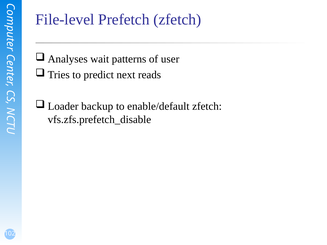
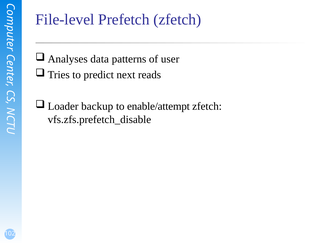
wait: wait -> data
enable/default: enable/default -> enable/attempt
